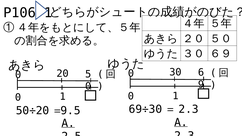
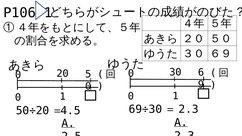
9.5: 9.5 -> 4.5
